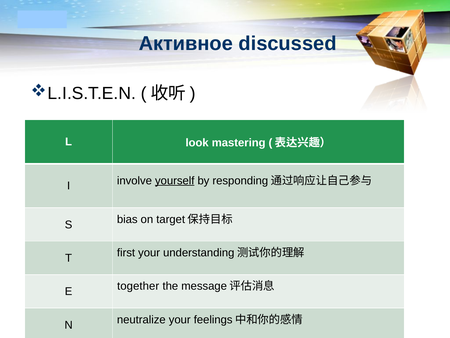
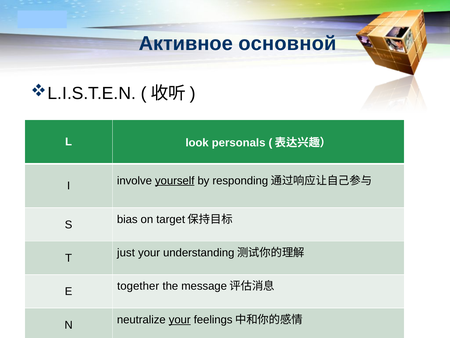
discussed: discussed -> основной
mastering: mastering -> personals
first: first -> just
your at (180, 319) underline: none -> present
